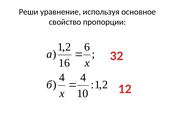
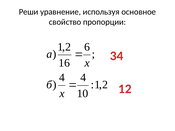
32: 32 -> 34
